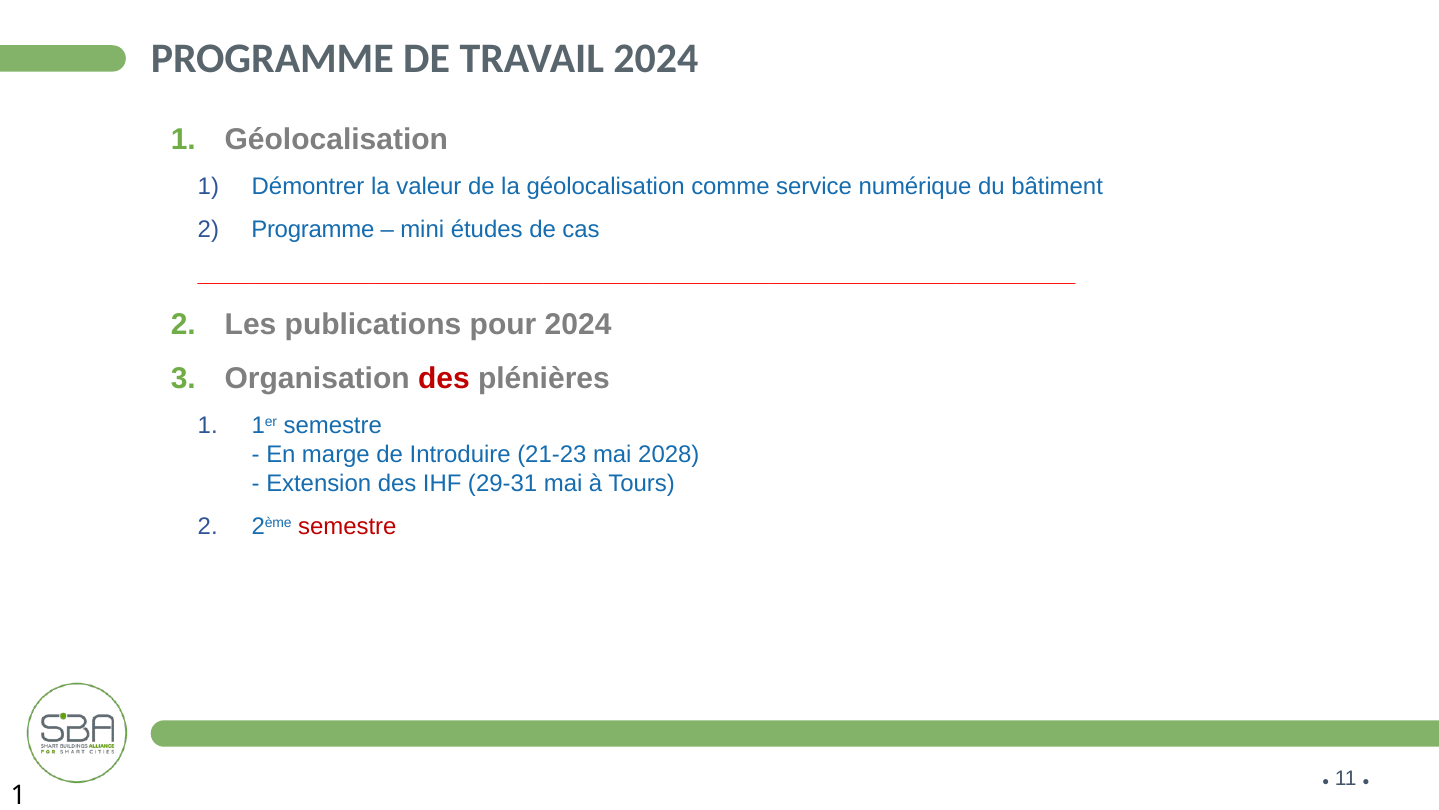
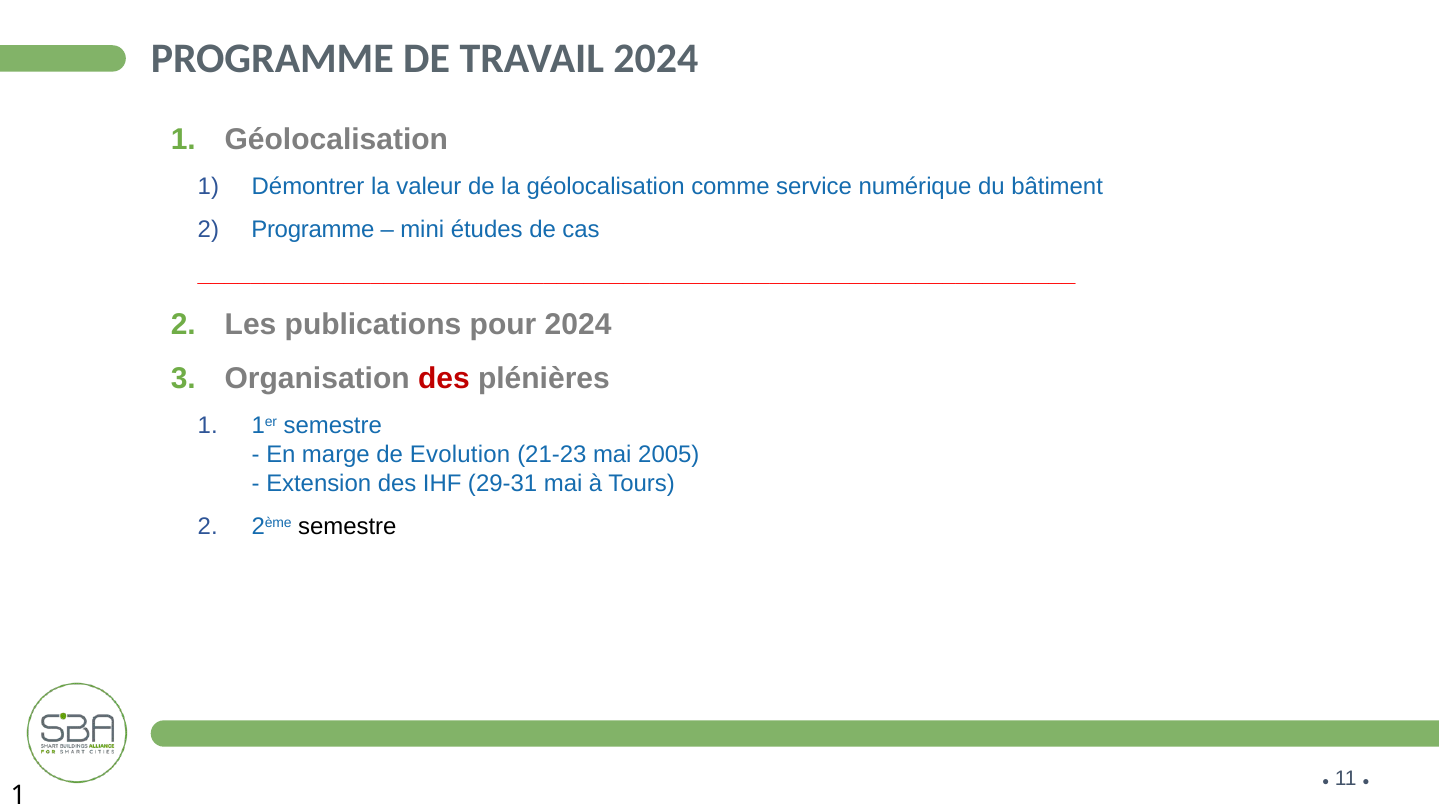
Introduire: Introduire -> Evolution
2028: 2028 -> 2005
semestre at (347, 527) colour: red -> black
